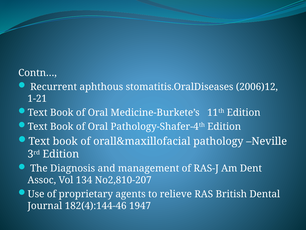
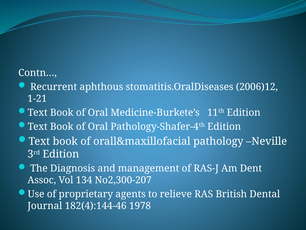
No2,810-207: No2,810-207 -> No2,300-207
1947: 1947 -> 1978
